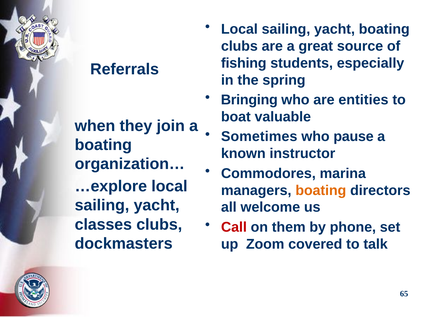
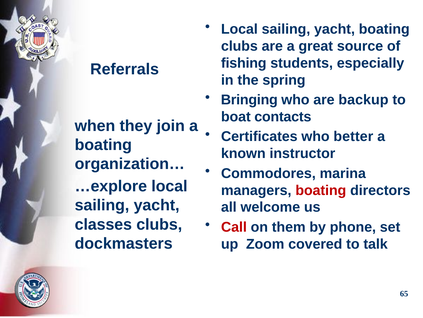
entities: entities -> backup
valuable: valuable -> contacts
Sometimes: Sometimes -> Certificates
pause: pause -> better
boating at (321, 190) colour: orange -> red
